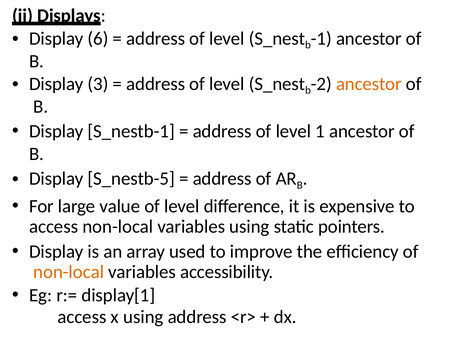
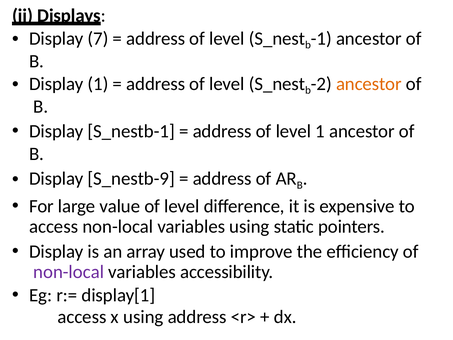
6: 6 -> 7
Display 3: 3 -> 1
S_nestb-5: S_nestb-5 -> S_nestb-9
non-local at (69, 272) colour: orange -> purple
